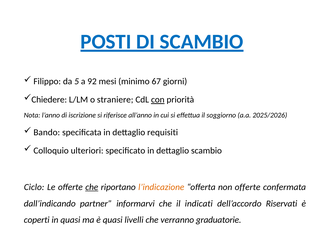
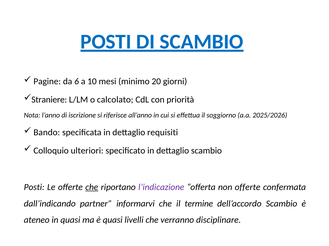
Filippo: Filippo -> Pagine
5: 5 -> 6
92: 92 -> 10
67: 67 -> 20
Chiedere: Chiedere -> Straniere
straniere: straniere -> calcolato
con underline: present -> none
Ciclo at (34, 188): Ciclo -> Posti
l’indicazione colour: orange -> purple
indicati: indicati -> termine
dell’accordo Riservati: Riservati -> Scambio
coperti: coperti -> ateneo
graduatorie: graduatorie -> disciplinare
